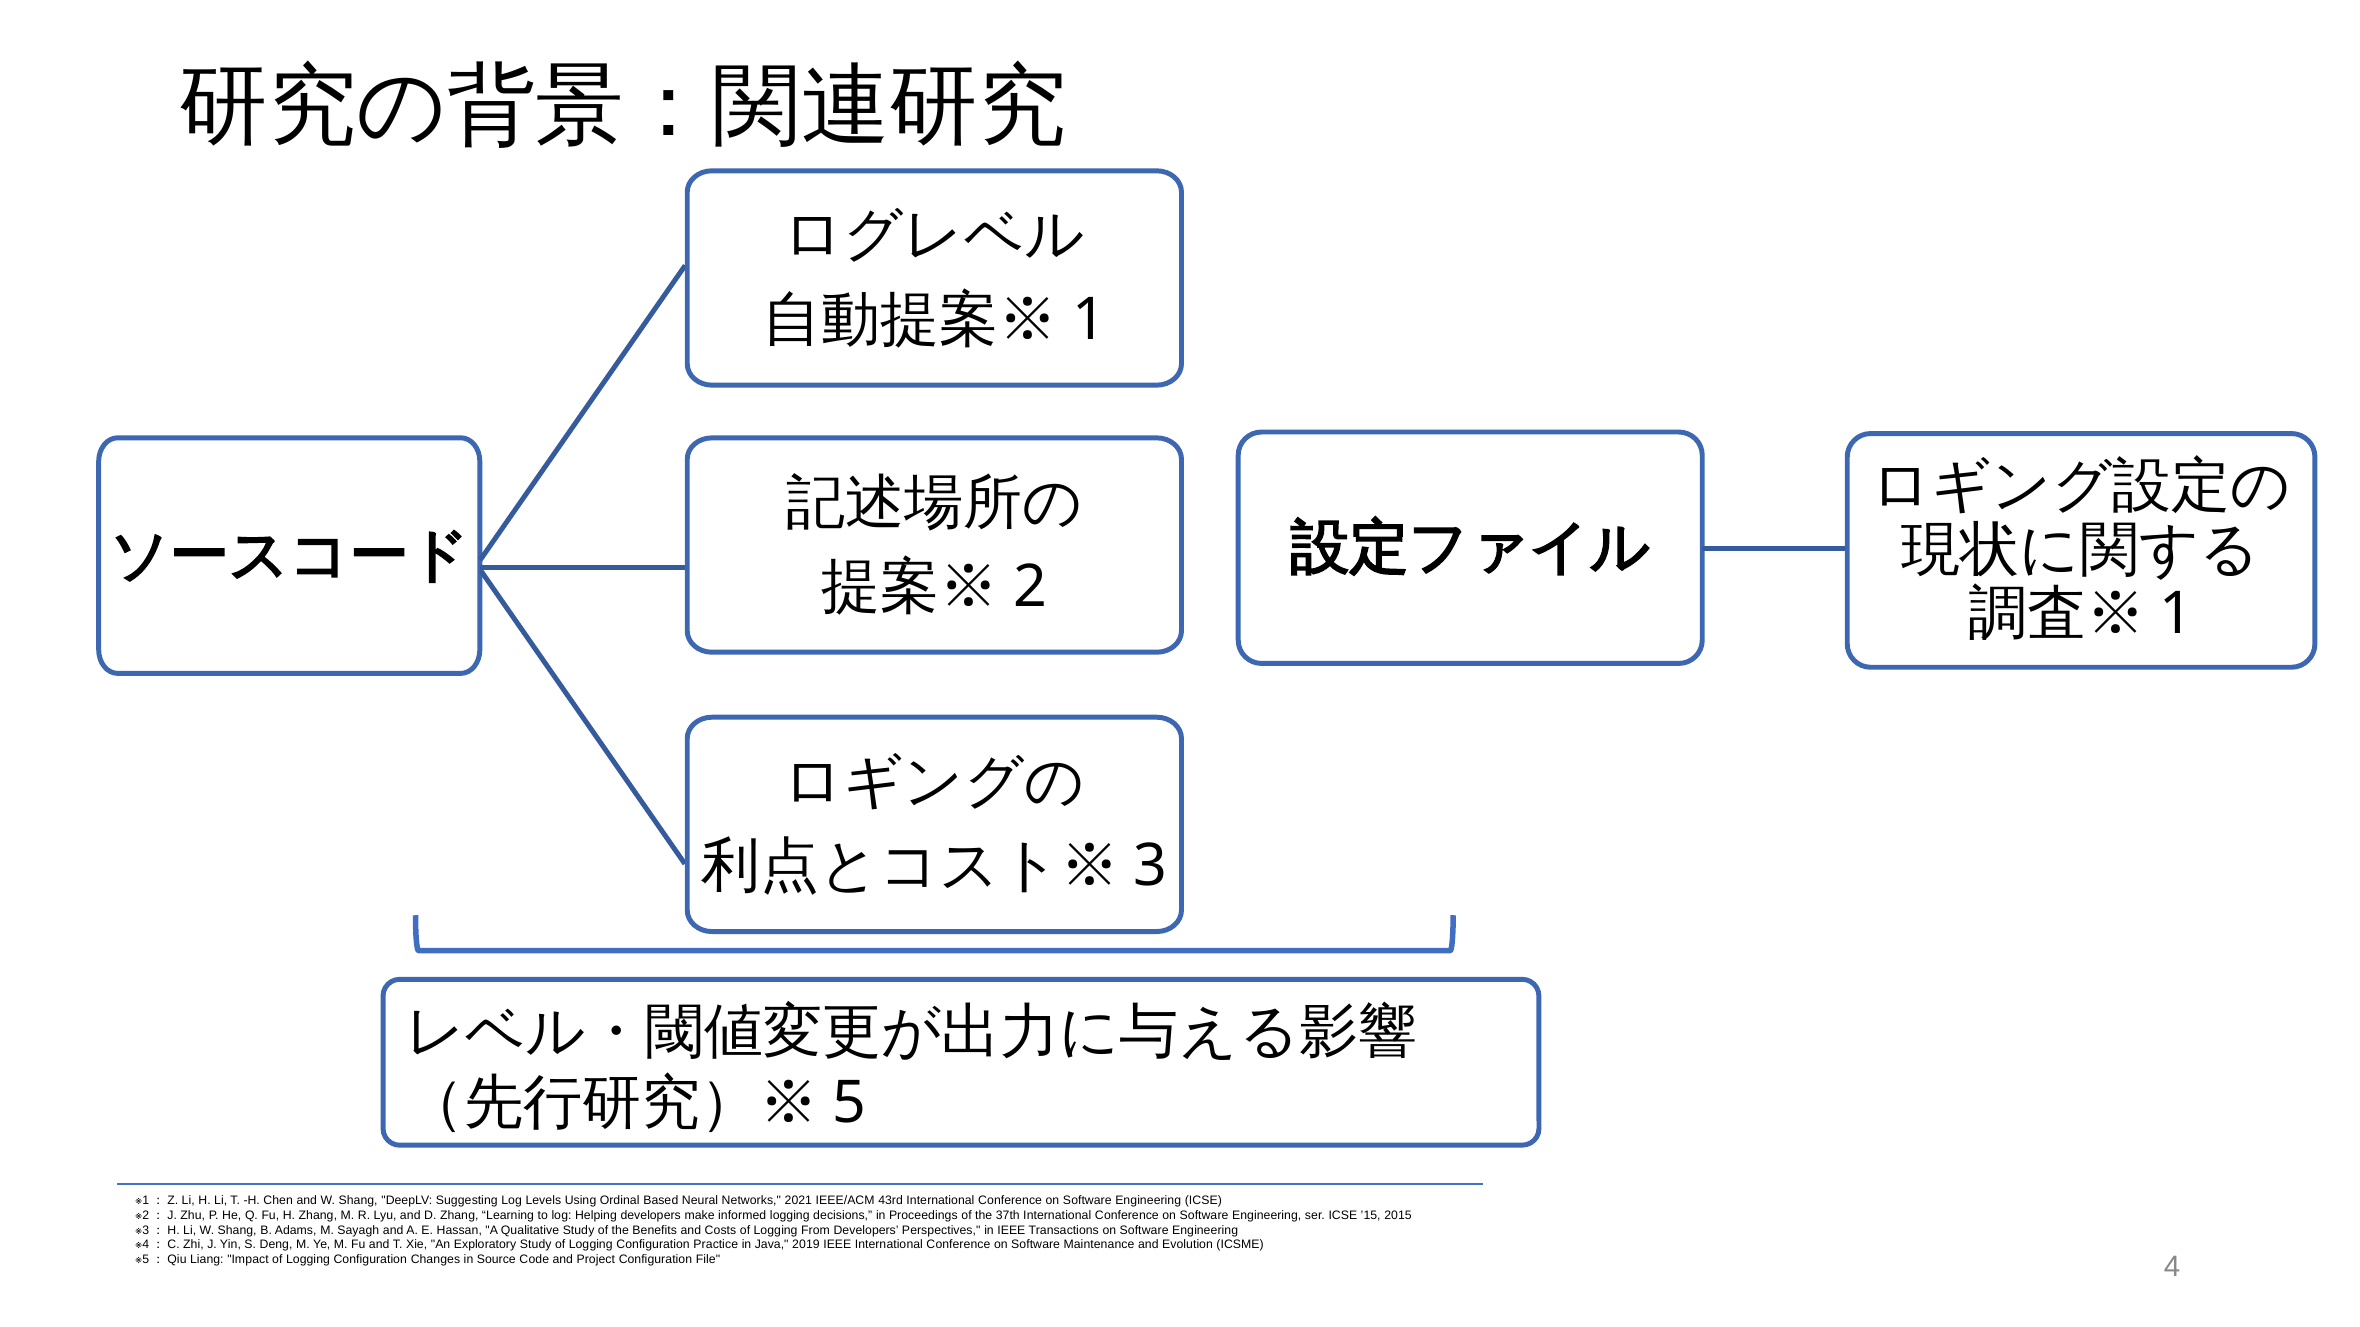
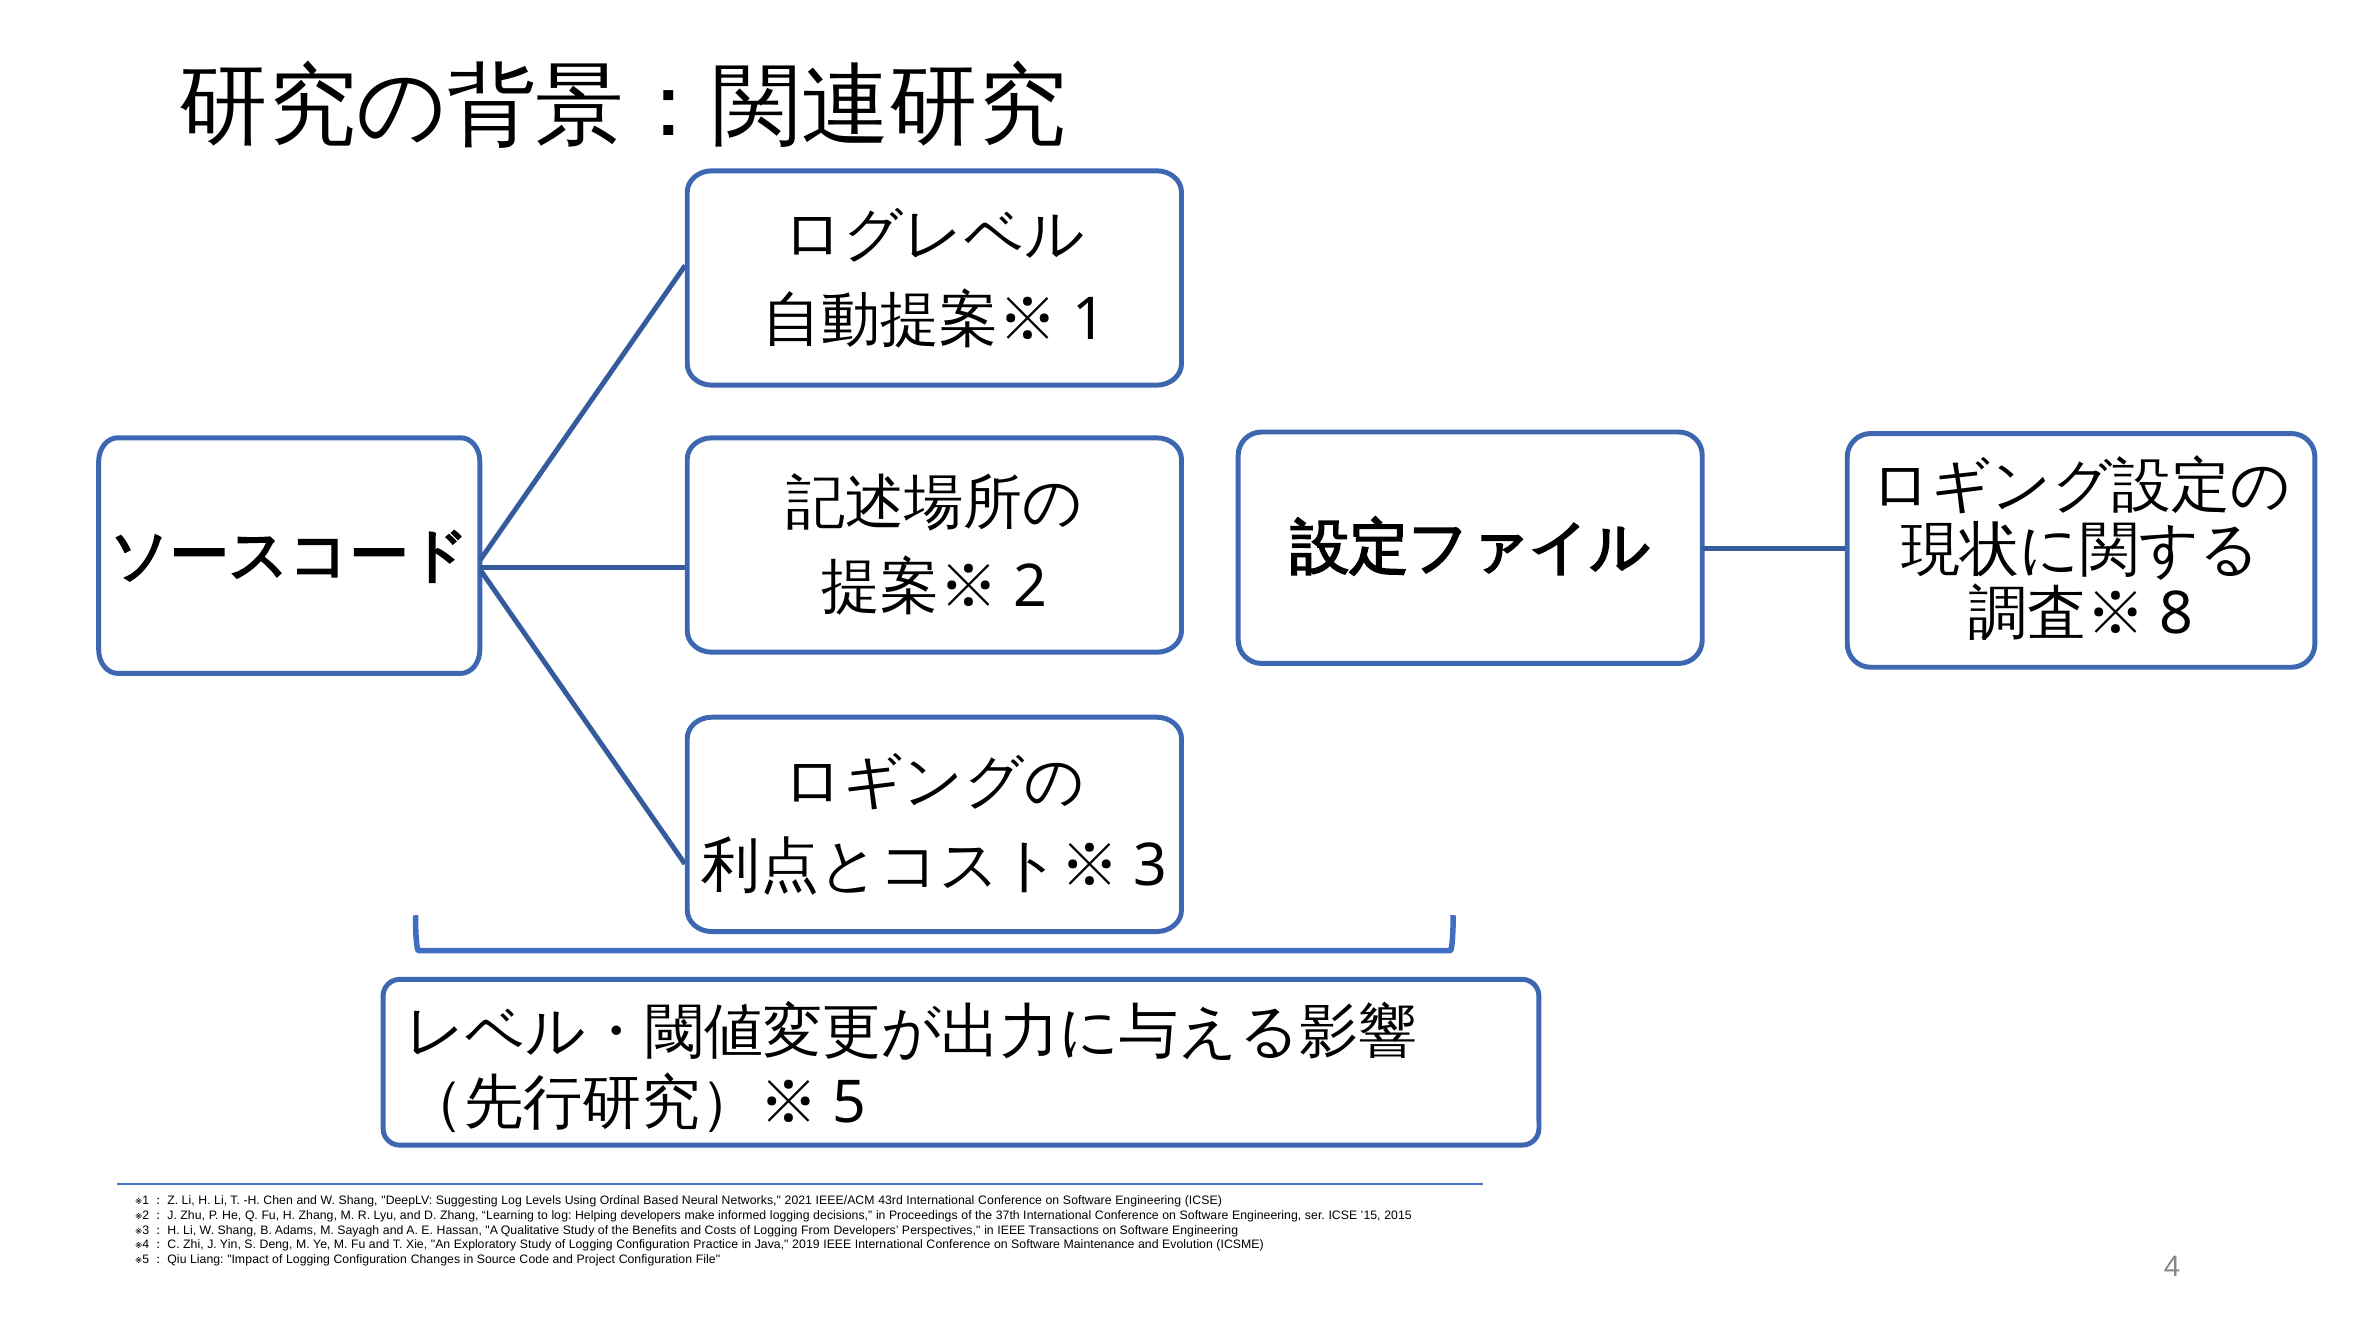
1 at (2177, 614): 1 -> 8
